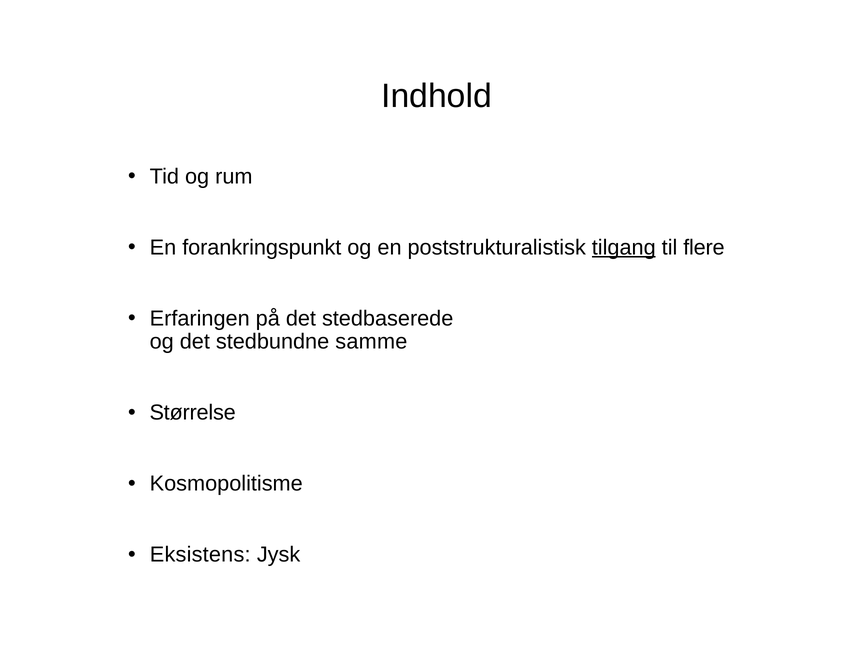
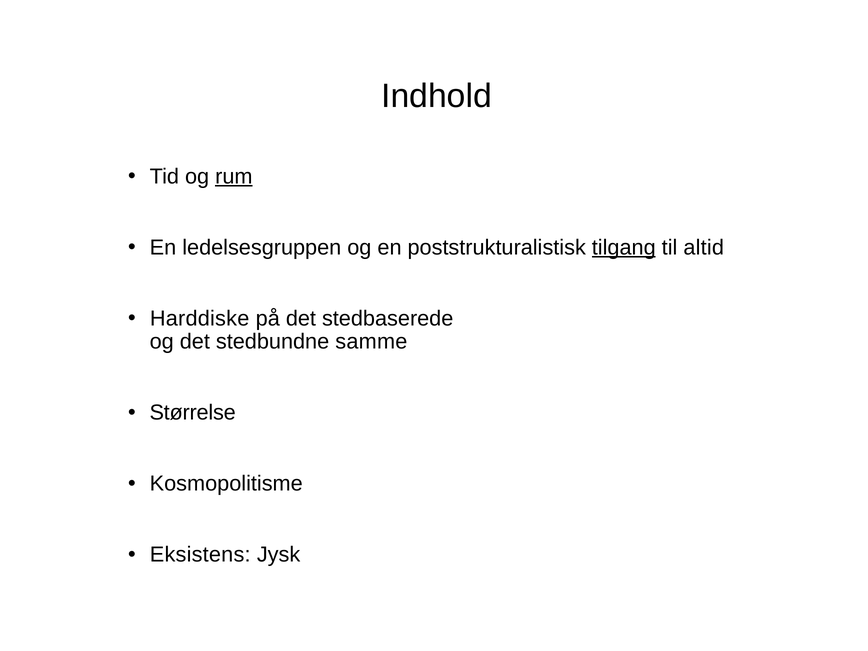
rum underline: none -> present
forankringspunkt: forankringspunkt -> ledelsesgruppen
flere: flere -> altid
Erfaringen: Erfaringen -> Harddiske
